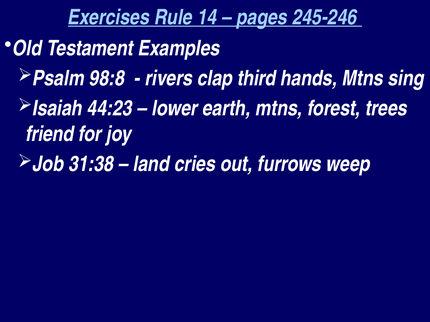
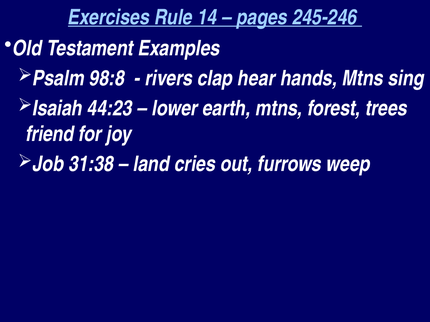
third: third -> hear
